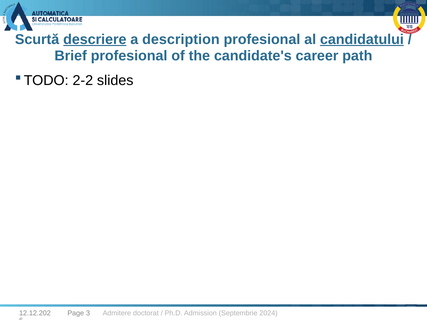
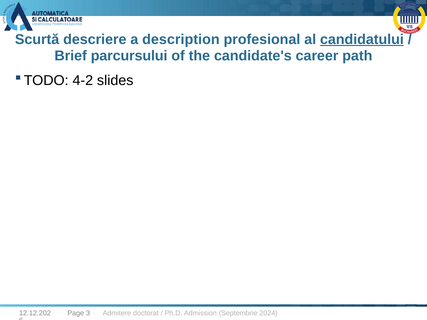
descriere underline: present -> none
Brief profesional: profesional -> parcursului
2-2: 2-2 -> 4-2
